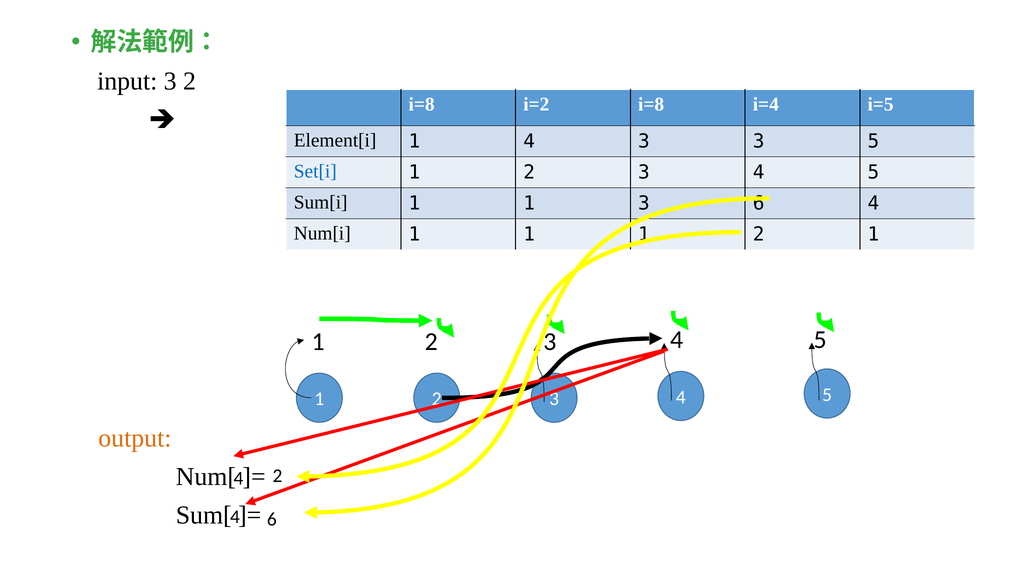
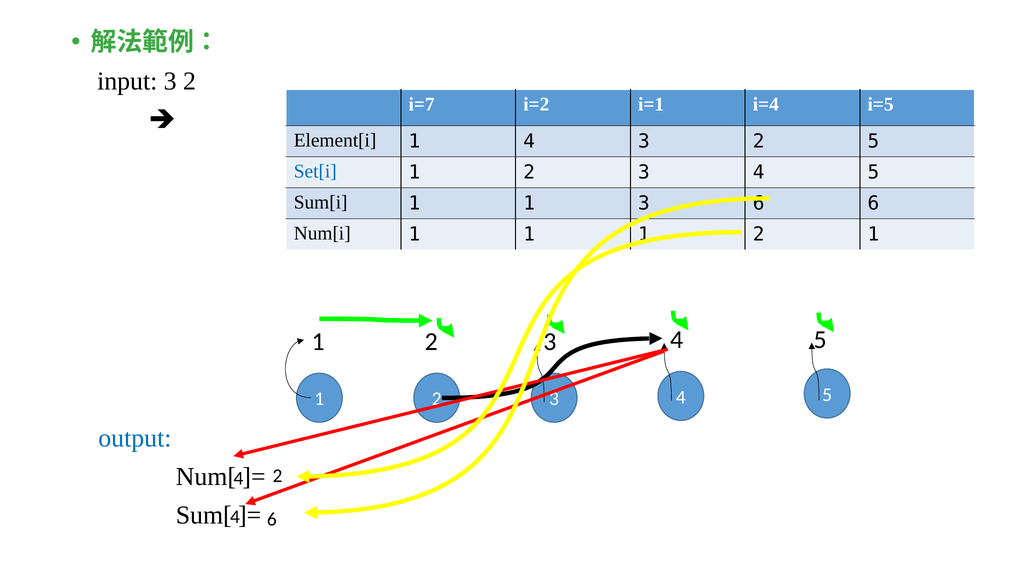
i=8 at (422, 104): i=8 -> i=7
i=2 i=8: i=8 -> i=1
4 3 3: 3 -> 2
4 at (873, 203): 4 -> 6
output colour: orange -> blue
